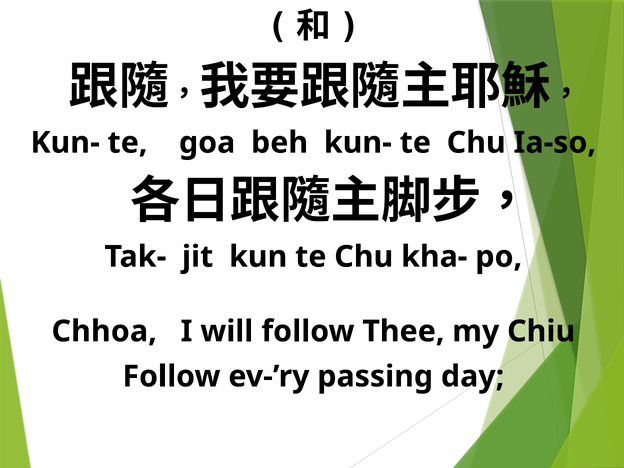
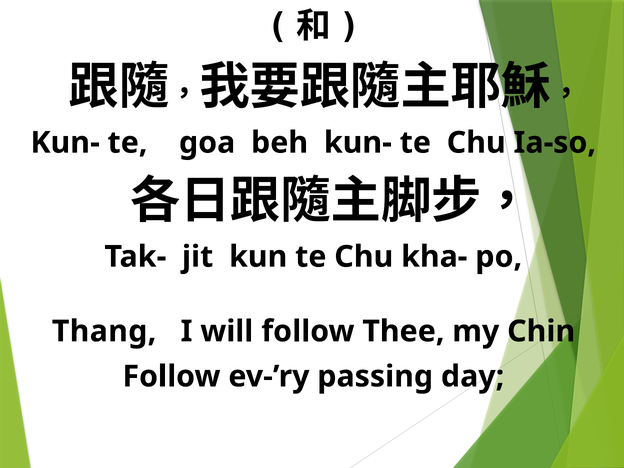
Chhoa: Chhoa -> Thang
Chiu: Chiu -> Chin
